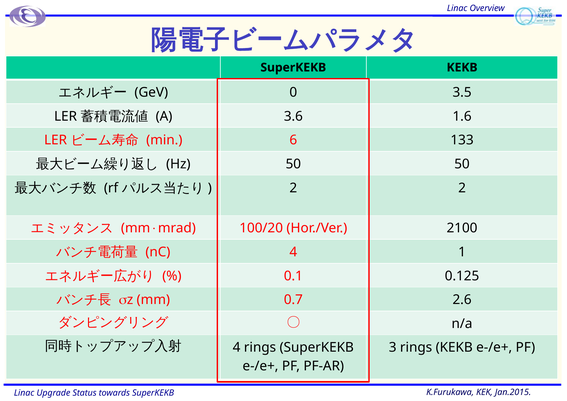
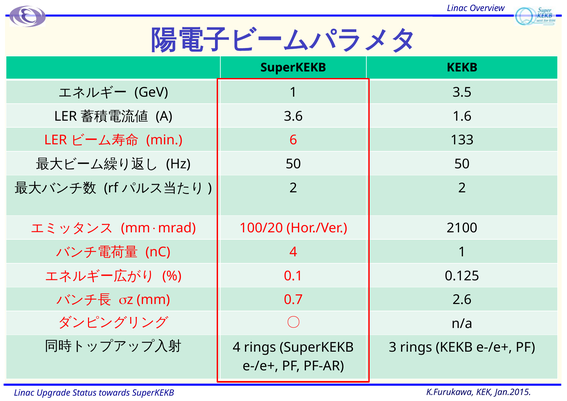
GeV 0: 0 -> 1
